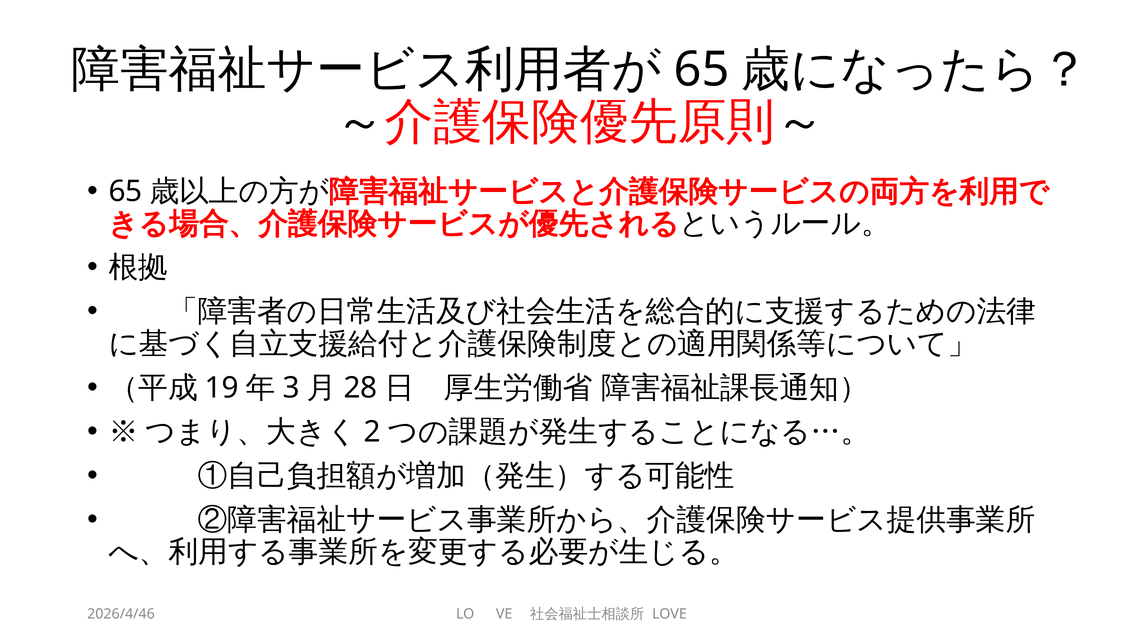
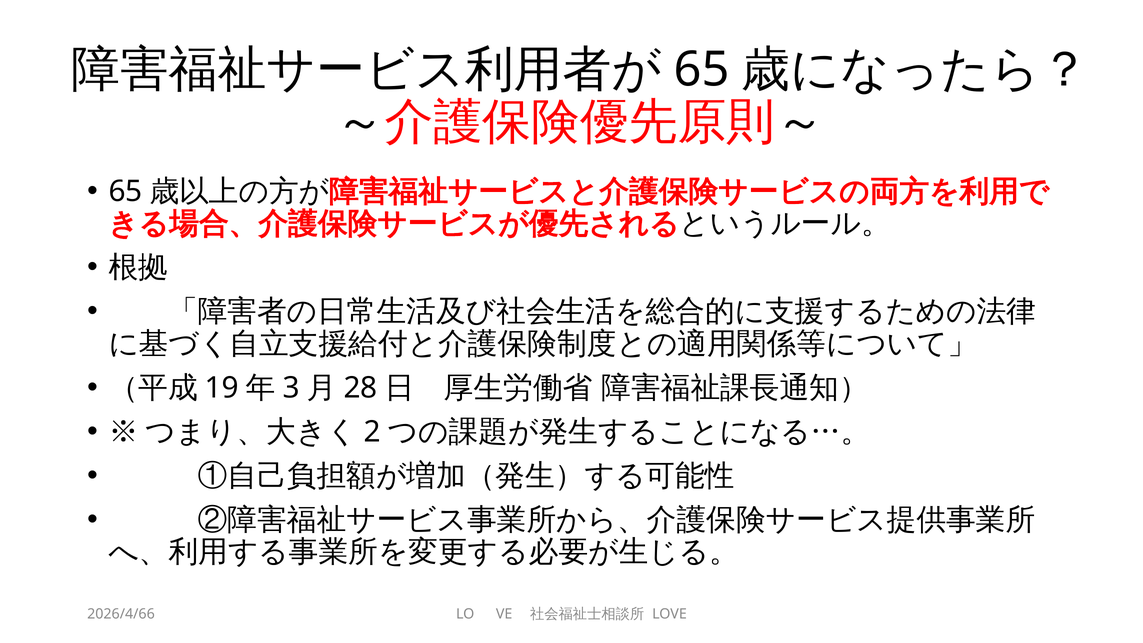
2026/4/46: 2026/4/46 -> 2026/4/66
